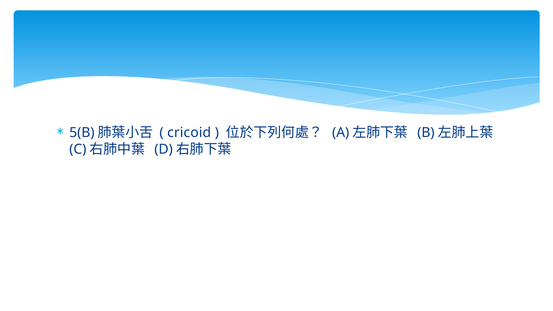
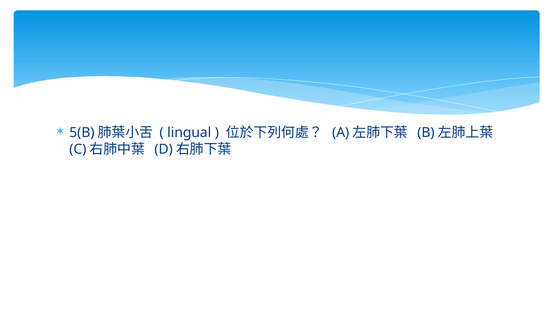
cricoid: cricoid -> lingual
